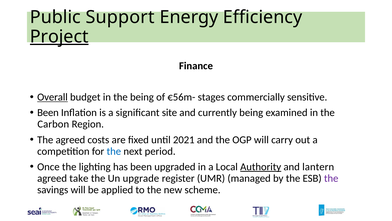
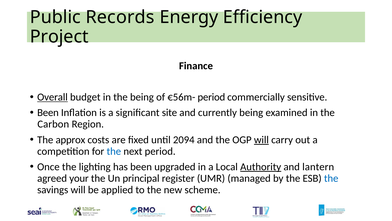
Support: Support -> Records
Project underline: present -> none
€56m- stages: stages -> period
The agreed: agreed -> approx
2021: 2021 -> 2094
will at (261, 139) underline: none -> present
take: take -> your
upgrade: upgrade -> principal
the at (331, 178) colour: purple -> blue
